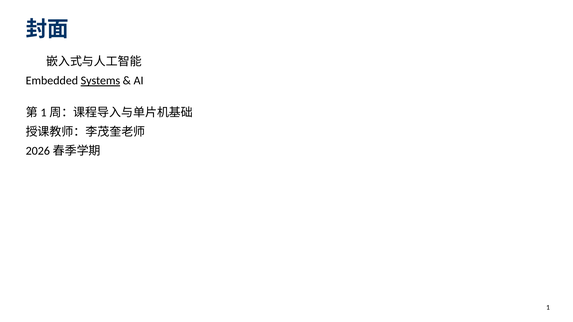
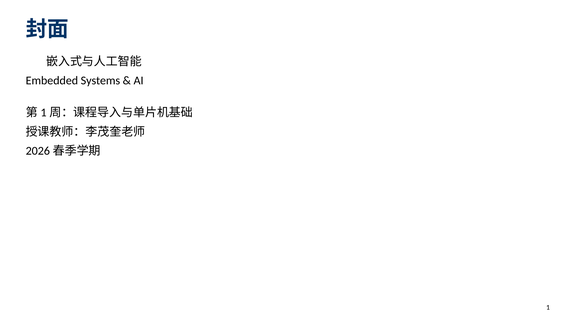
Systems underline: present -> none
